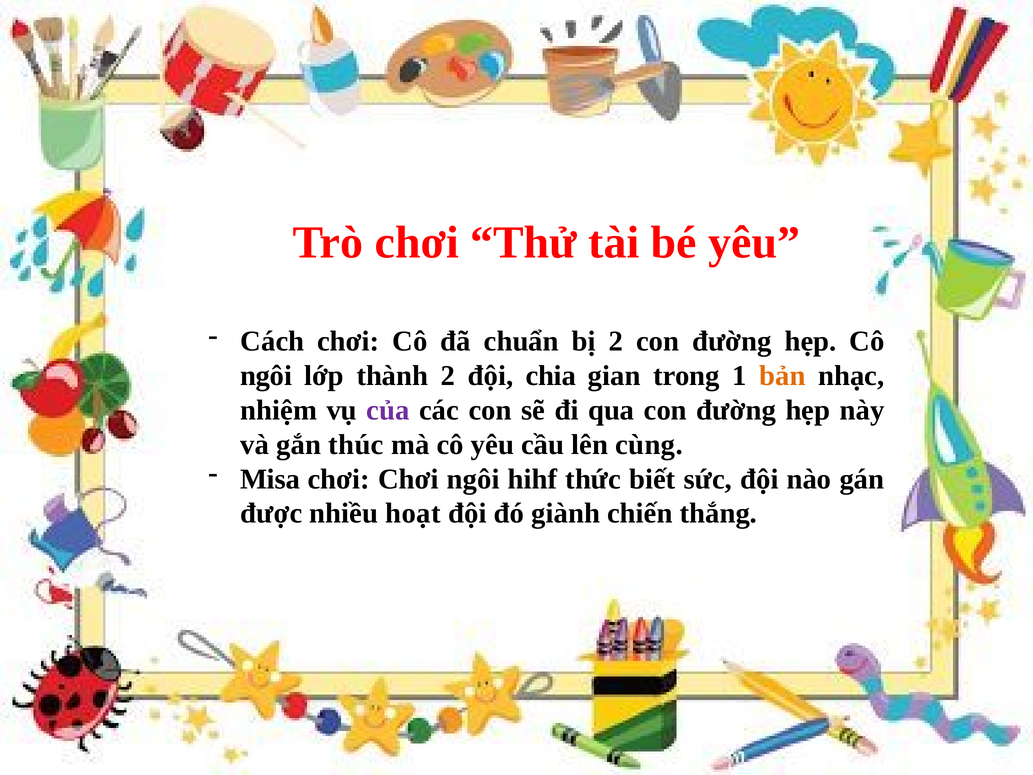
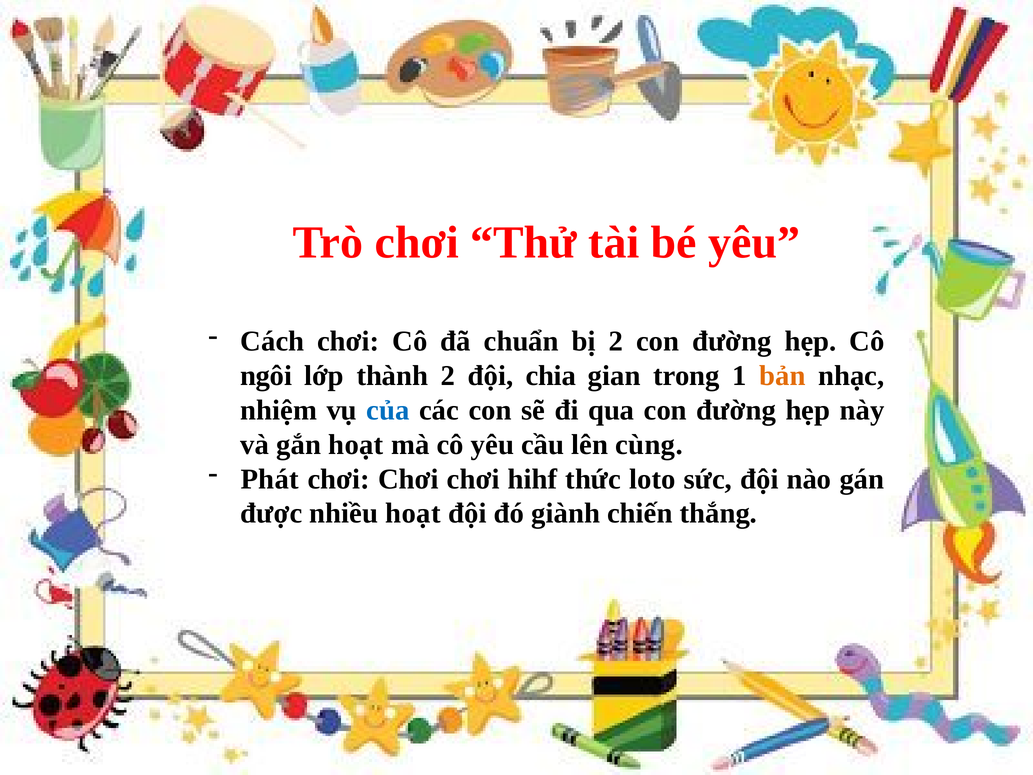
của colour: purple -> blue
gắn thúc: thúc -> hoạt
Misa: Misa -> Phát
chơi Chơi ngôi: ngôi -> chơi
biết: biết -> loto
